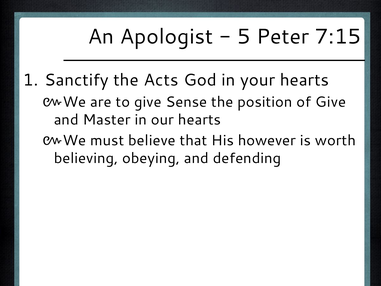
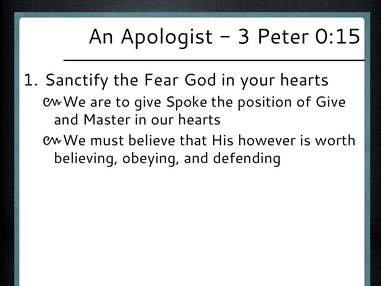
5: 5 -> 3
7:15: 7:15 -> 0:15
Acts: Acts -> Fear
Sense: Sense -> Spoke
